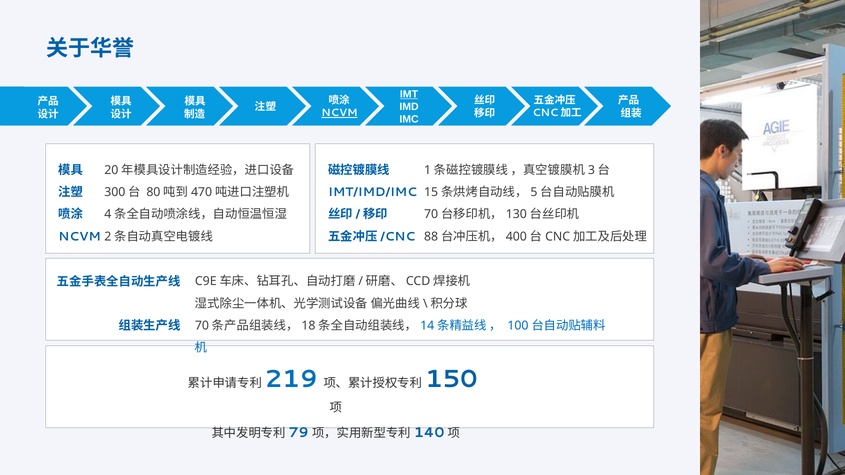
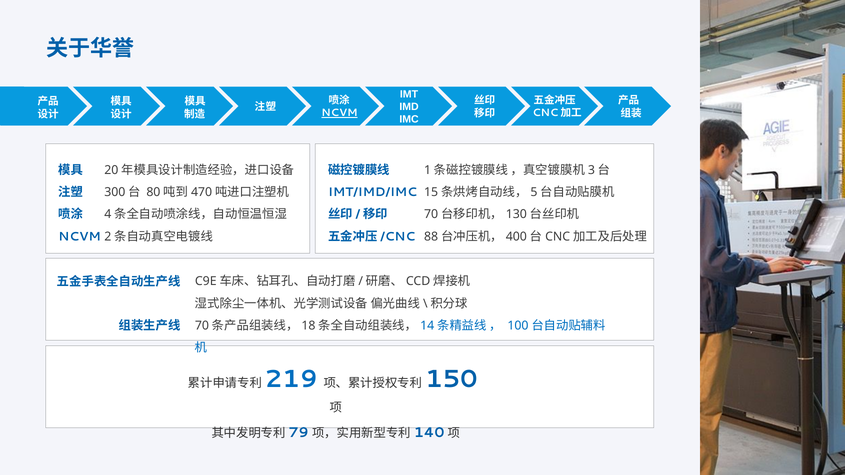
IMT underline: present -> none
